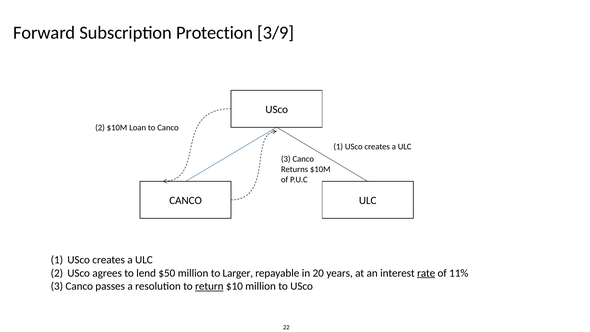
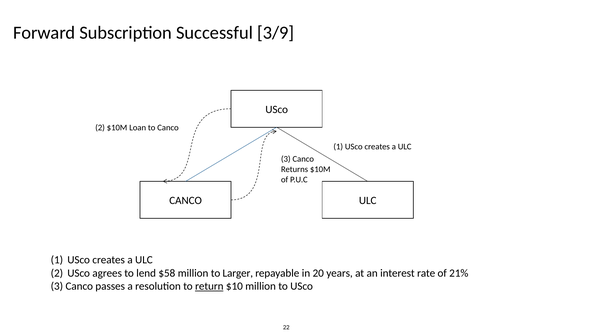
Protection: Protection -> Successful
$50: $50 -> $58
rate underline: present -> none
11%: 11% -> 21%
